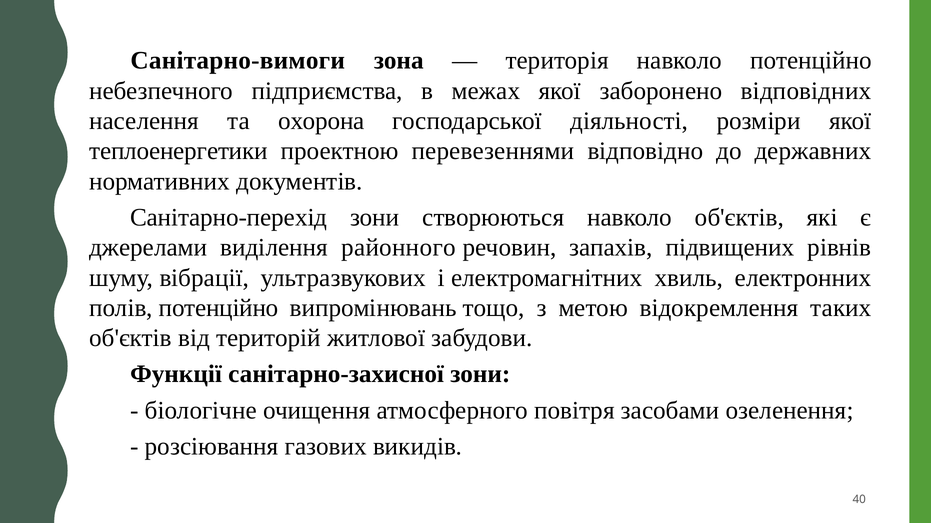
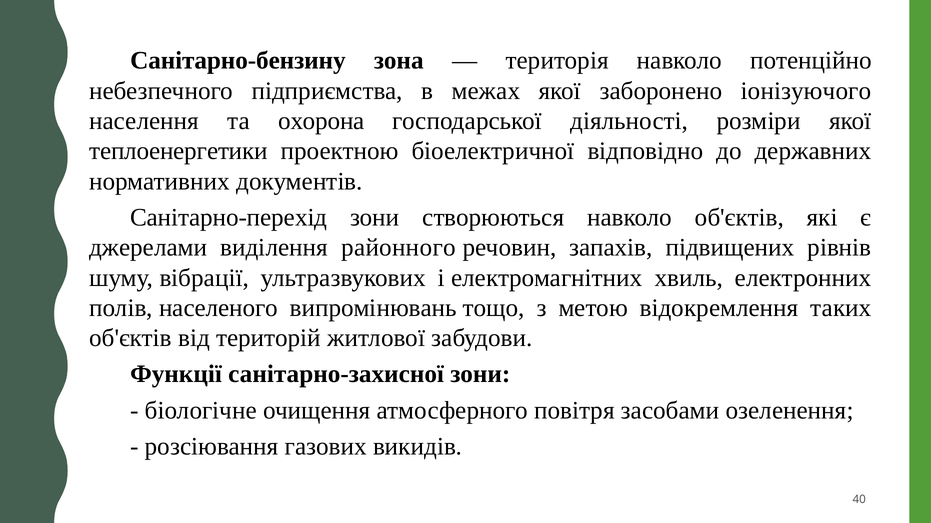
Санітарно-вимоги: Санітарно-вимоги -> Санітарно-бензину
відповідних: відповідних -> іонізyючого
перевезеннями: перевезеннями -> біоелектричної
полів потенційно: потенційно -> населеного
